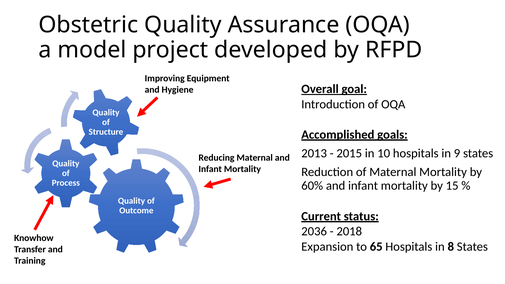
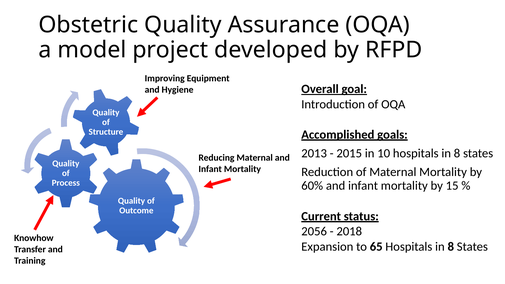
10 hospitals in 9: 9 -> 8
2036: 2036 -> 2056
